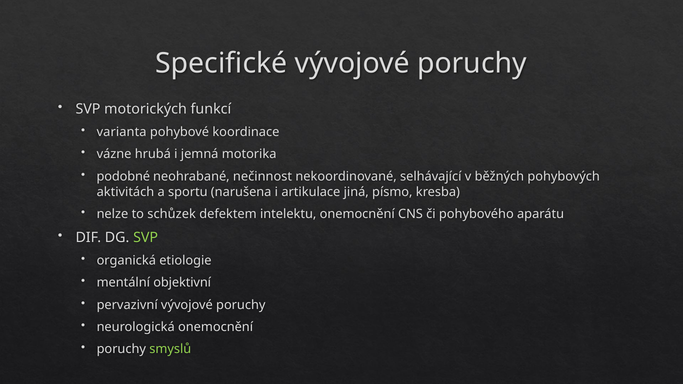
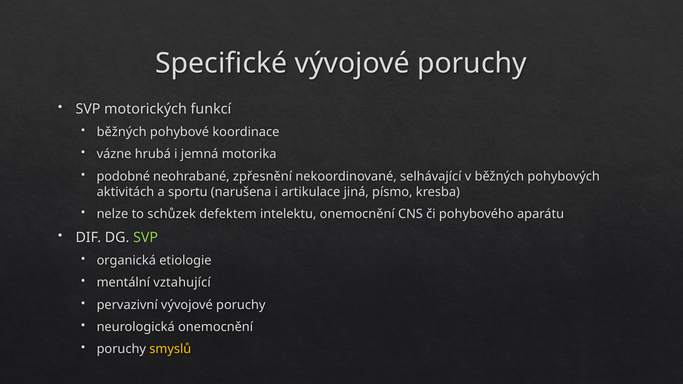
varianta at (122, 132): varianta -> běžných
nečinnost: nečinnost -> zpřesnění
objektivní: objektivní -> vztahující
smyslů colour: light green -> yellow
